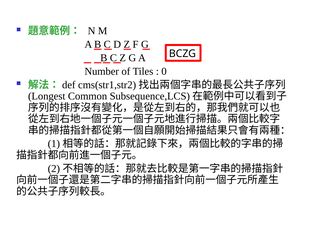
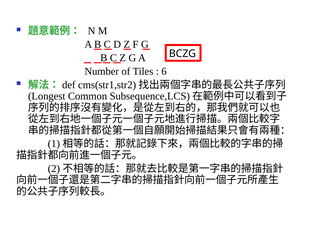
0: 0 -> 6
